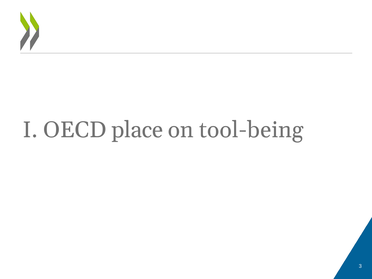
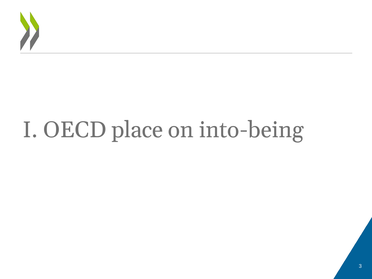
tool-being: tool-being -> into-being
